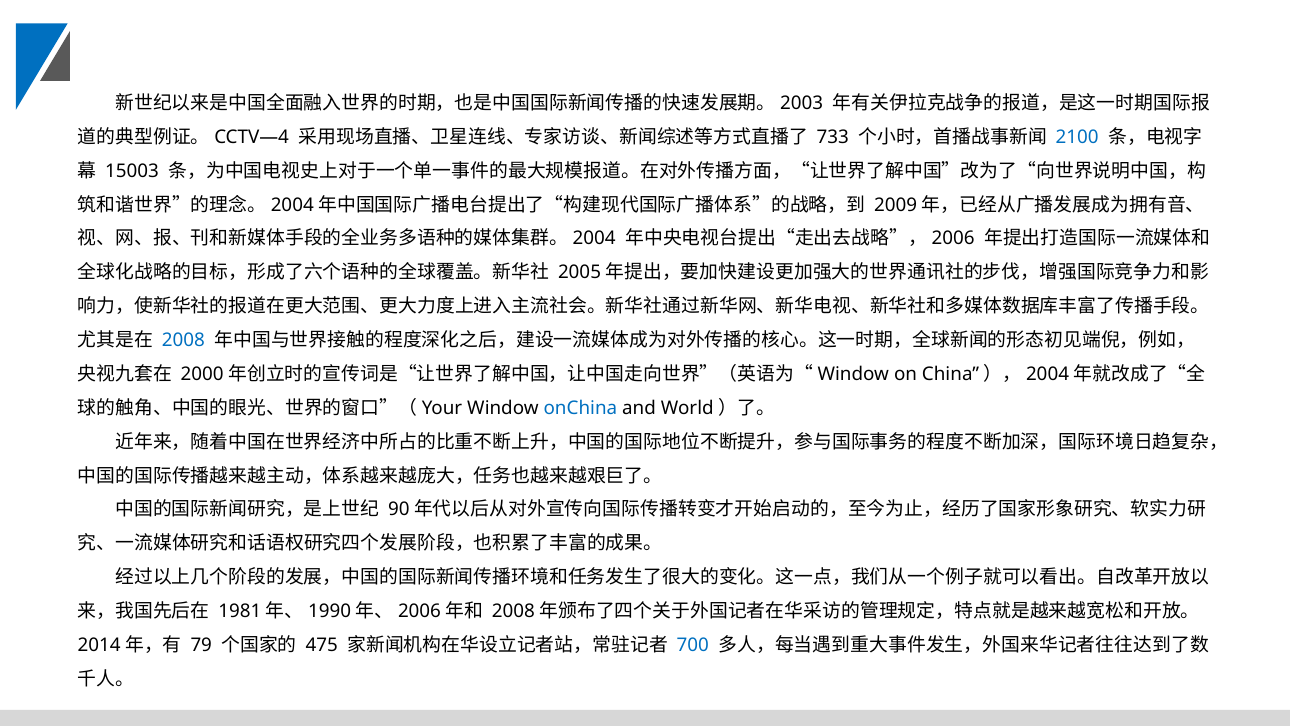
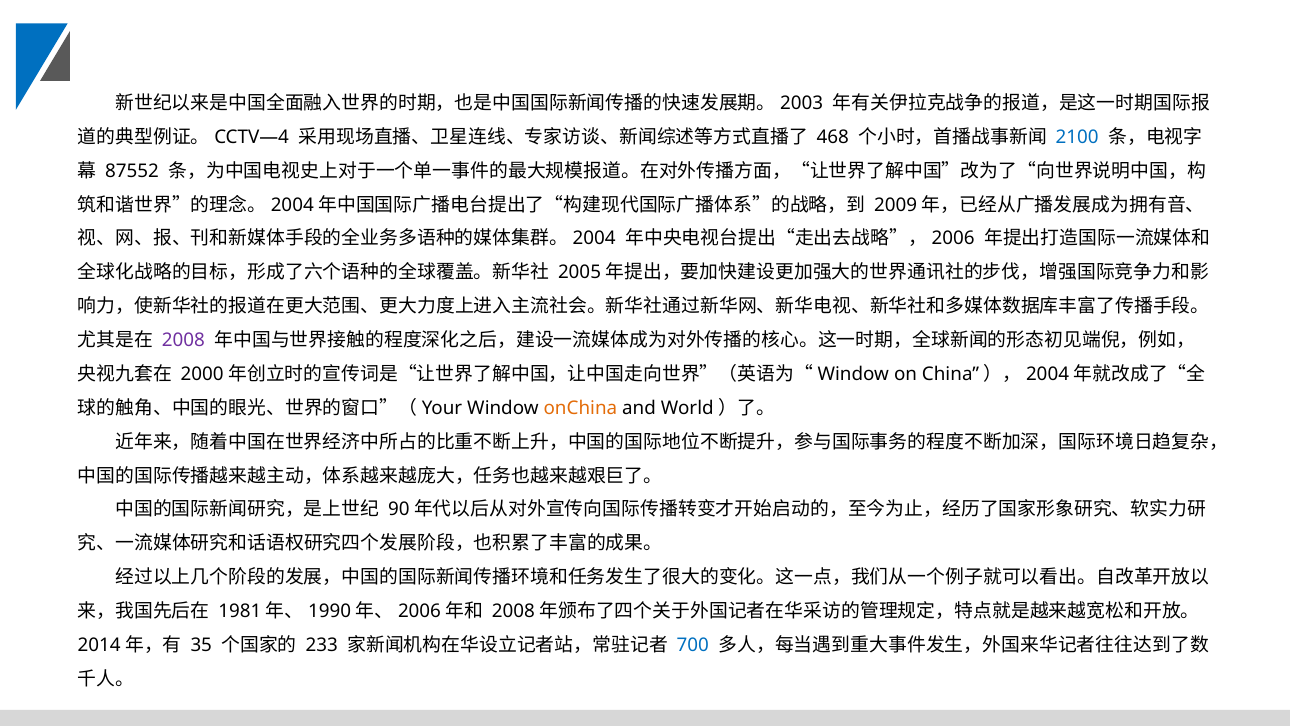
733: 733 -> 468
15003: 15003 -> 87552
2008 colour: blue -> purple
onChina colour: blue -> orange
79: 79 -> 35
475: 475 -> 233
